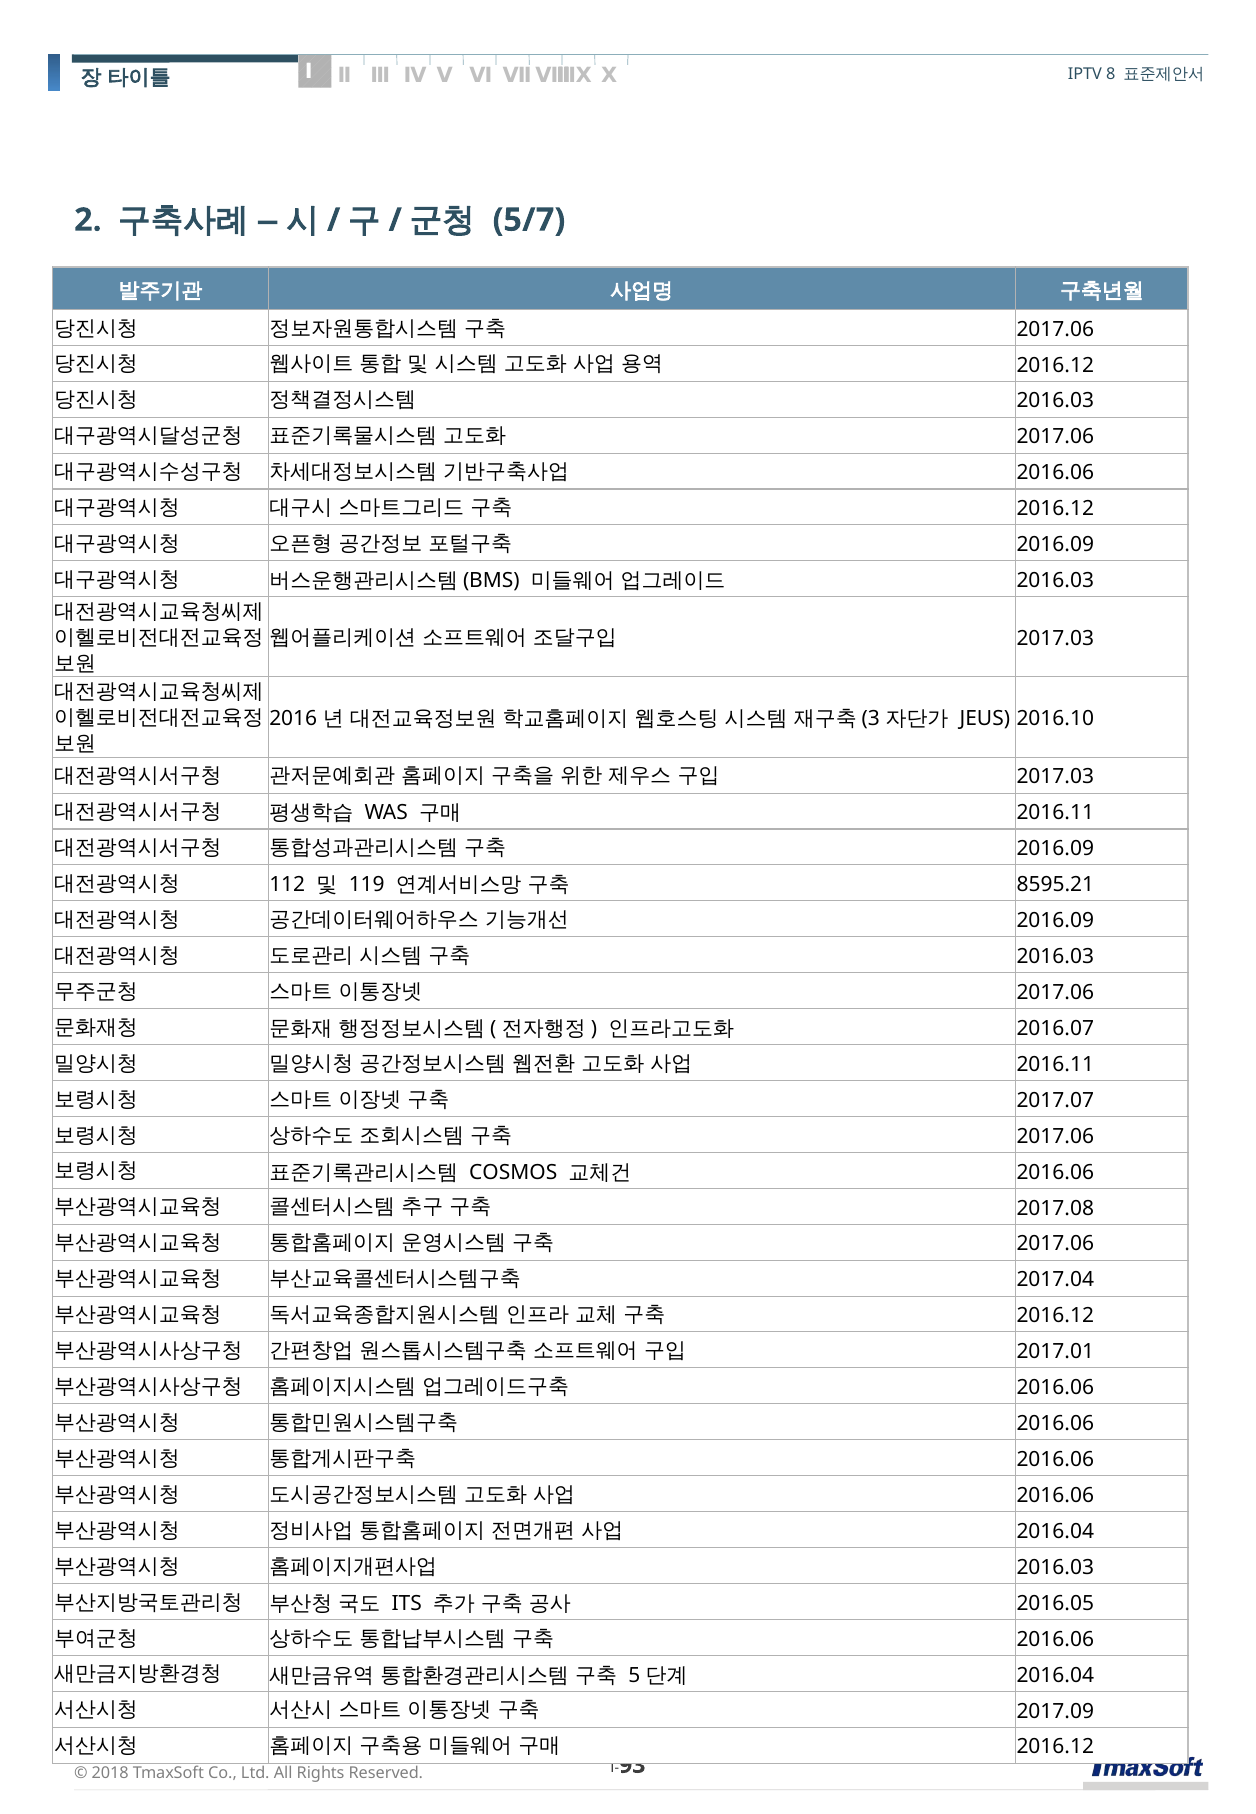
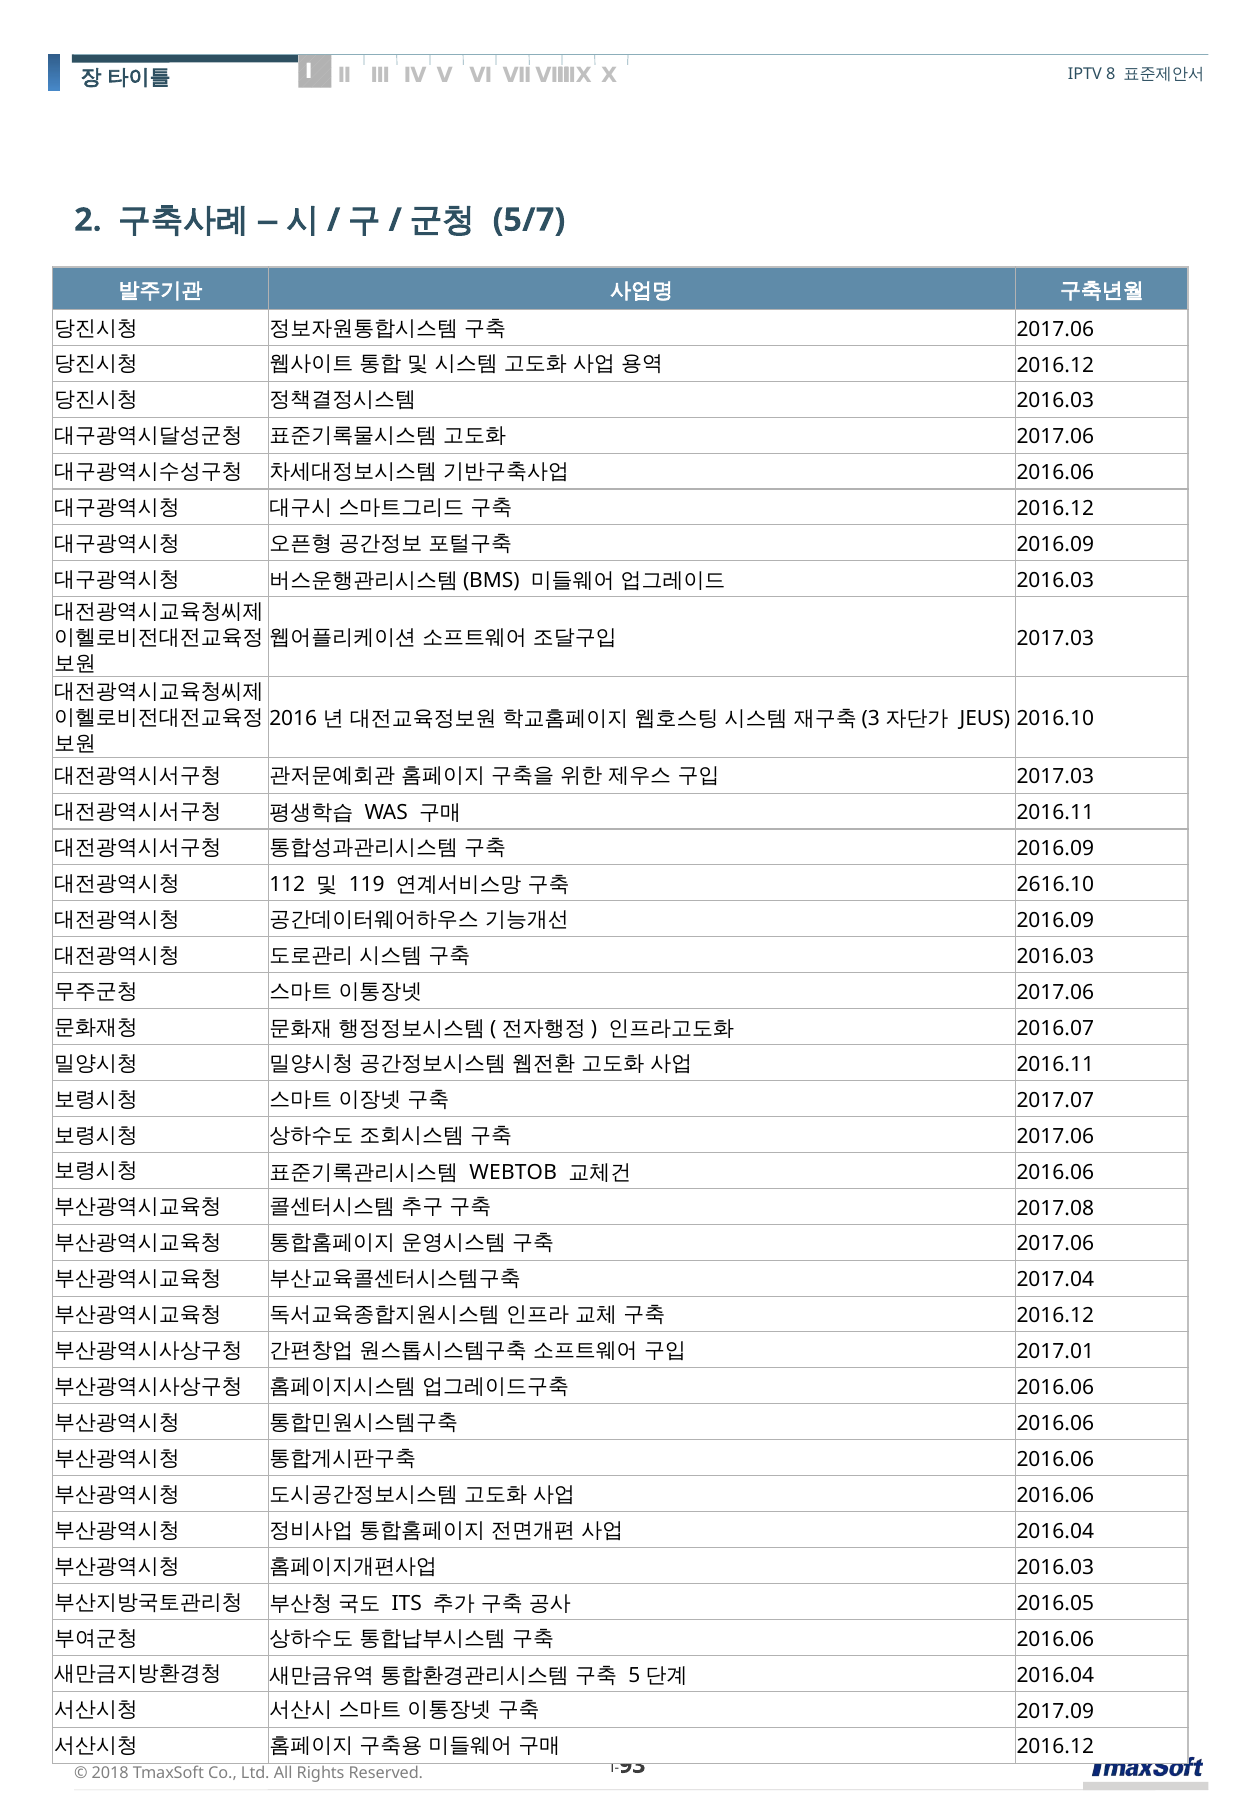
8595.21: 8595.21 -> 2616.10
COSMOS: COSMOS -> WEBTOB
